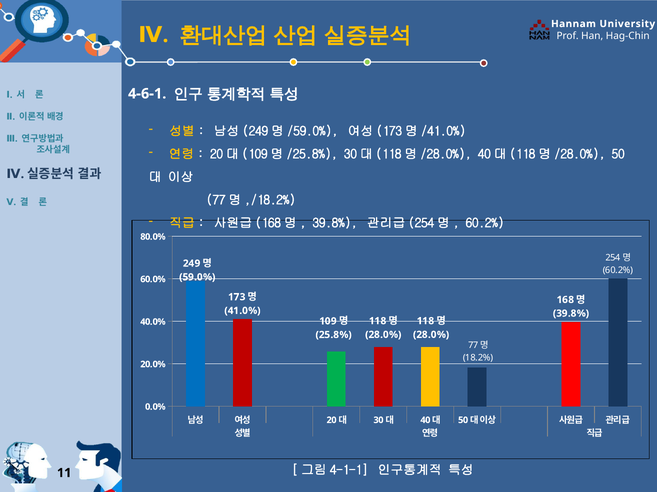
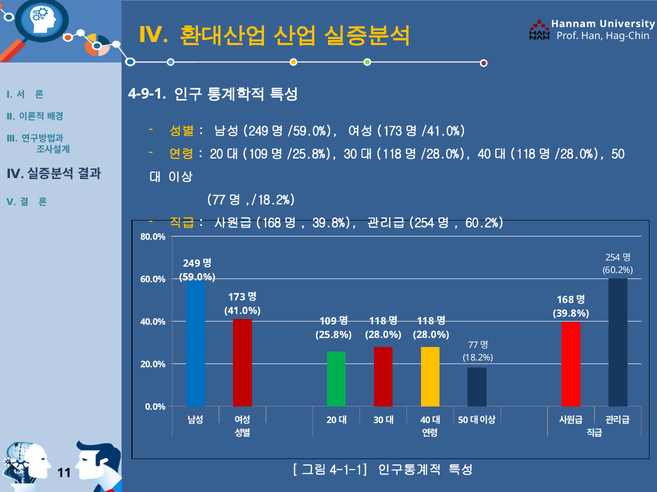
4-6-1: 4-6-1 -> 4-9-1
